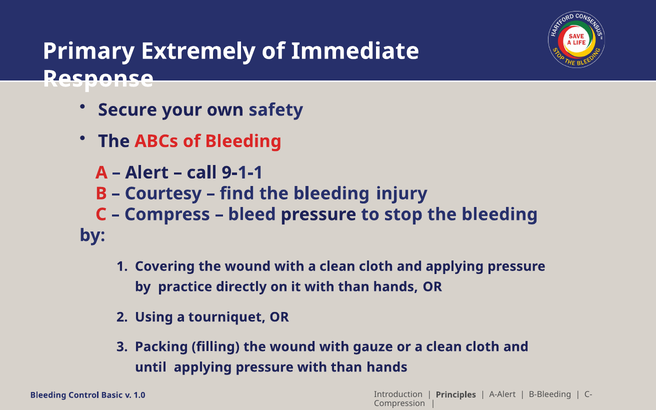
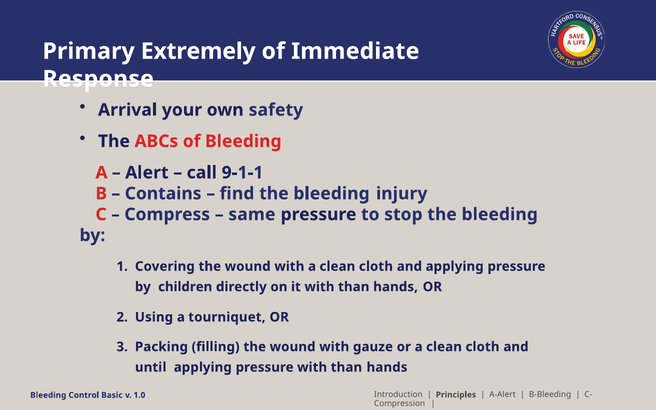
Secure: Secure -> Arrival
Courtesy: Courtesy -> Contains
bleed: bleed -> same
practice: practice -> children
